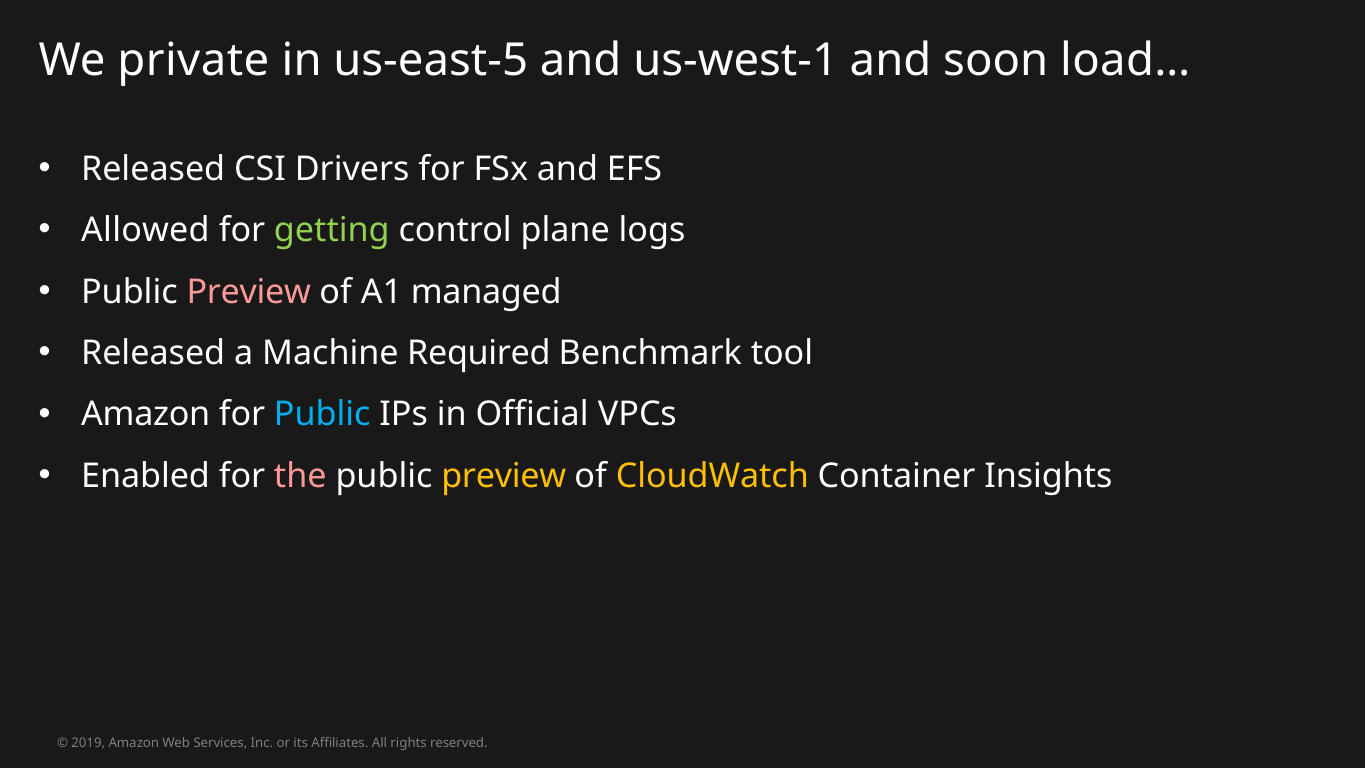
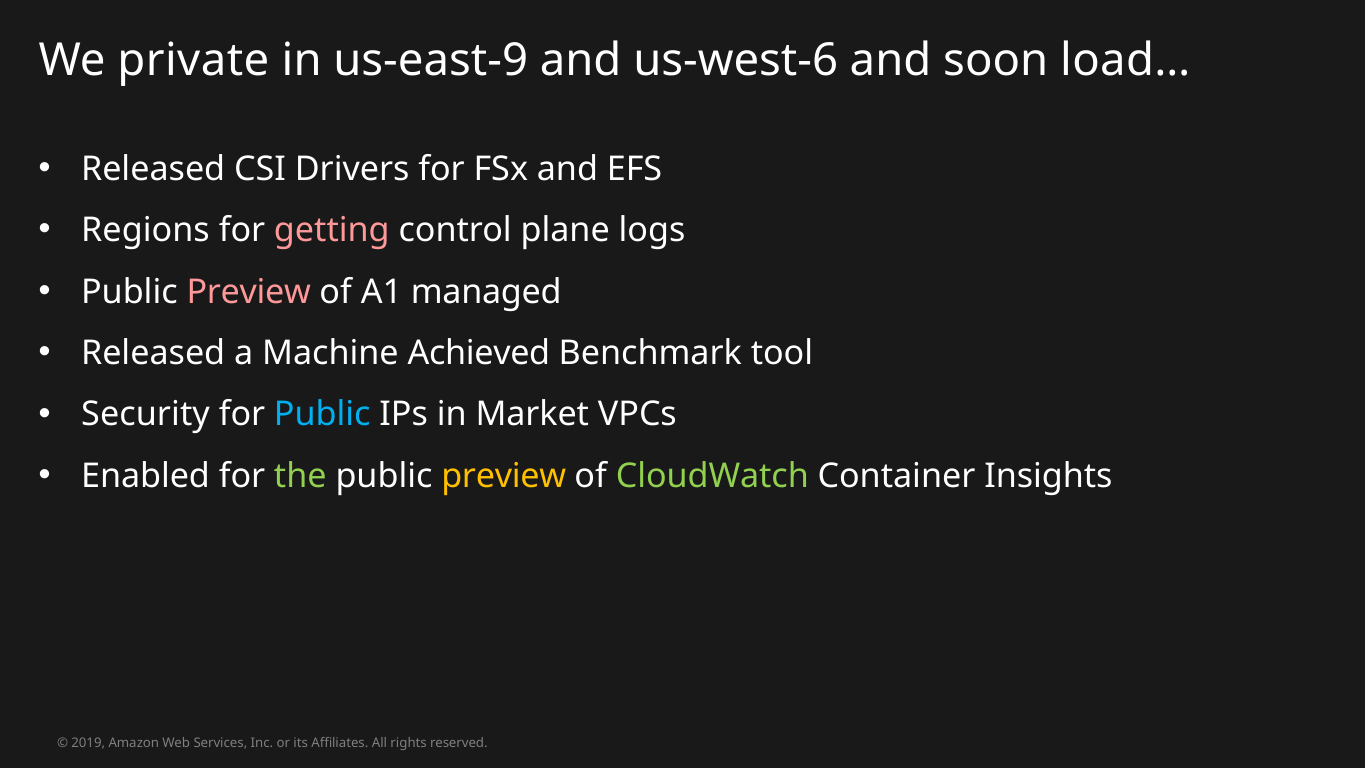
us-east-5: us-east-5 -> us-east-9
us-west-1: us-west-1 -> us-west-6
Allowed: Allowed -> Regions
getting colour: light green -> pink
Required: Required -> Achieved
Amazon at (146, 415): Amazon -> Security
Official: Official -> Market
the colour: pink -> light green
CloudWatch colour: yellow -> light green
